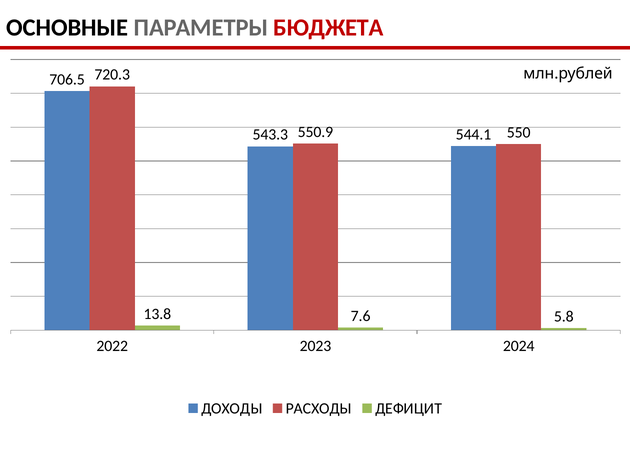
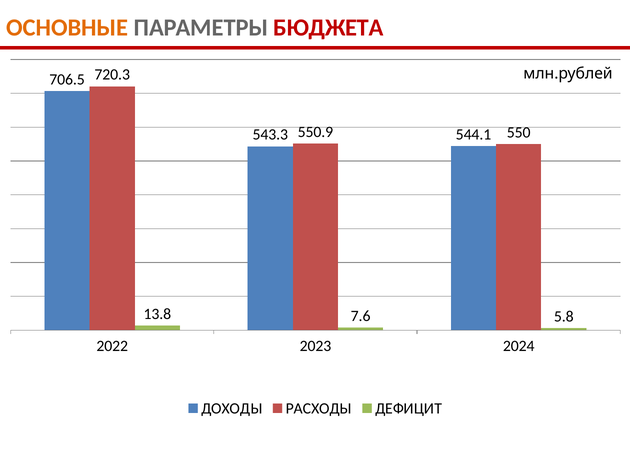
ОСНОВНЫЕ colour: black -> orange
